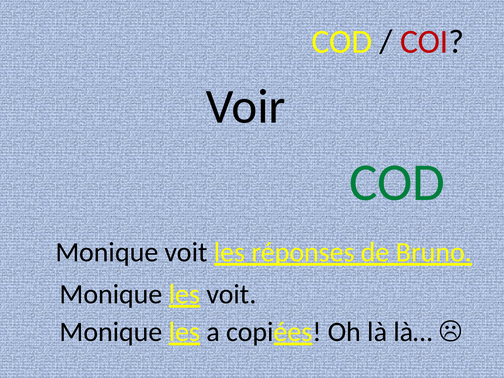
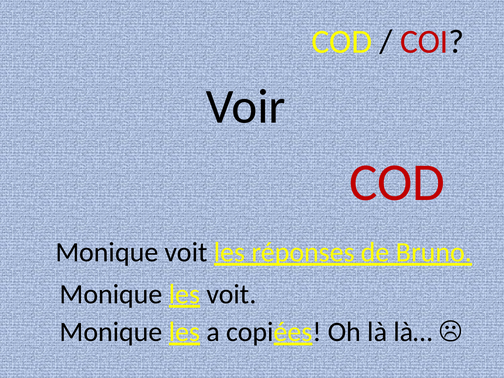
COD at (397, 183) colour: green -> red
